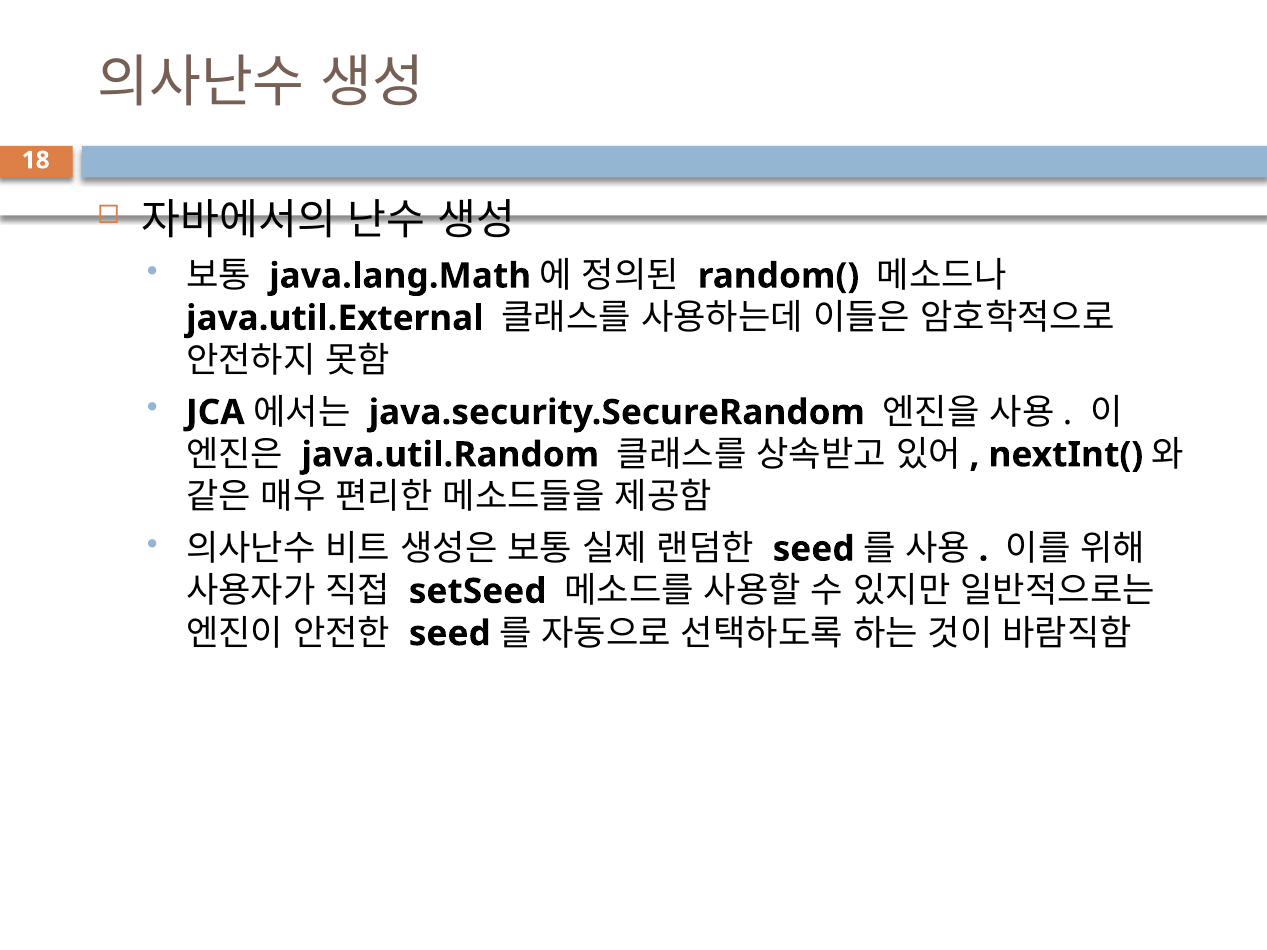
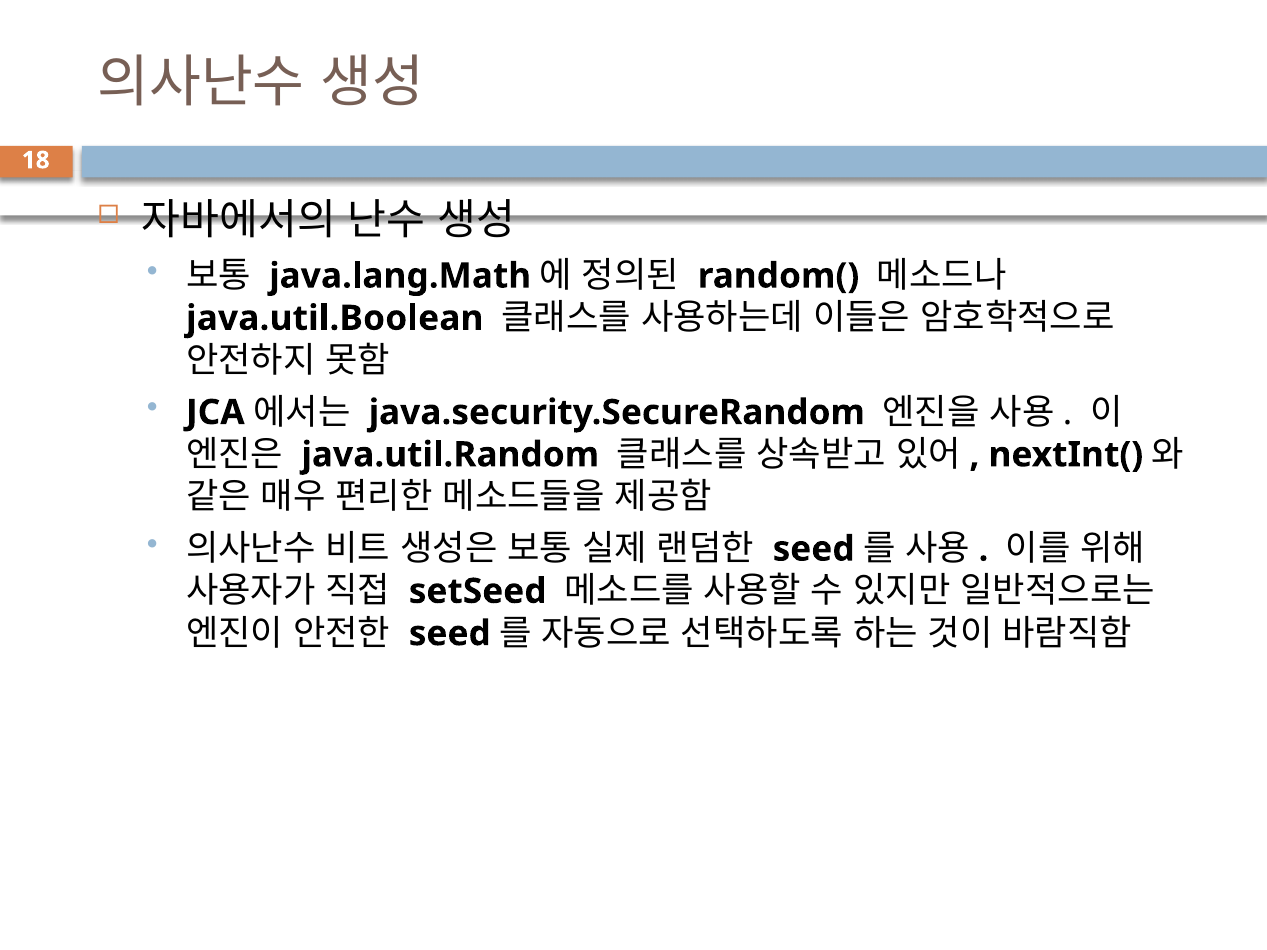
java.util.External: java.util.External -> java.util.Boolean
